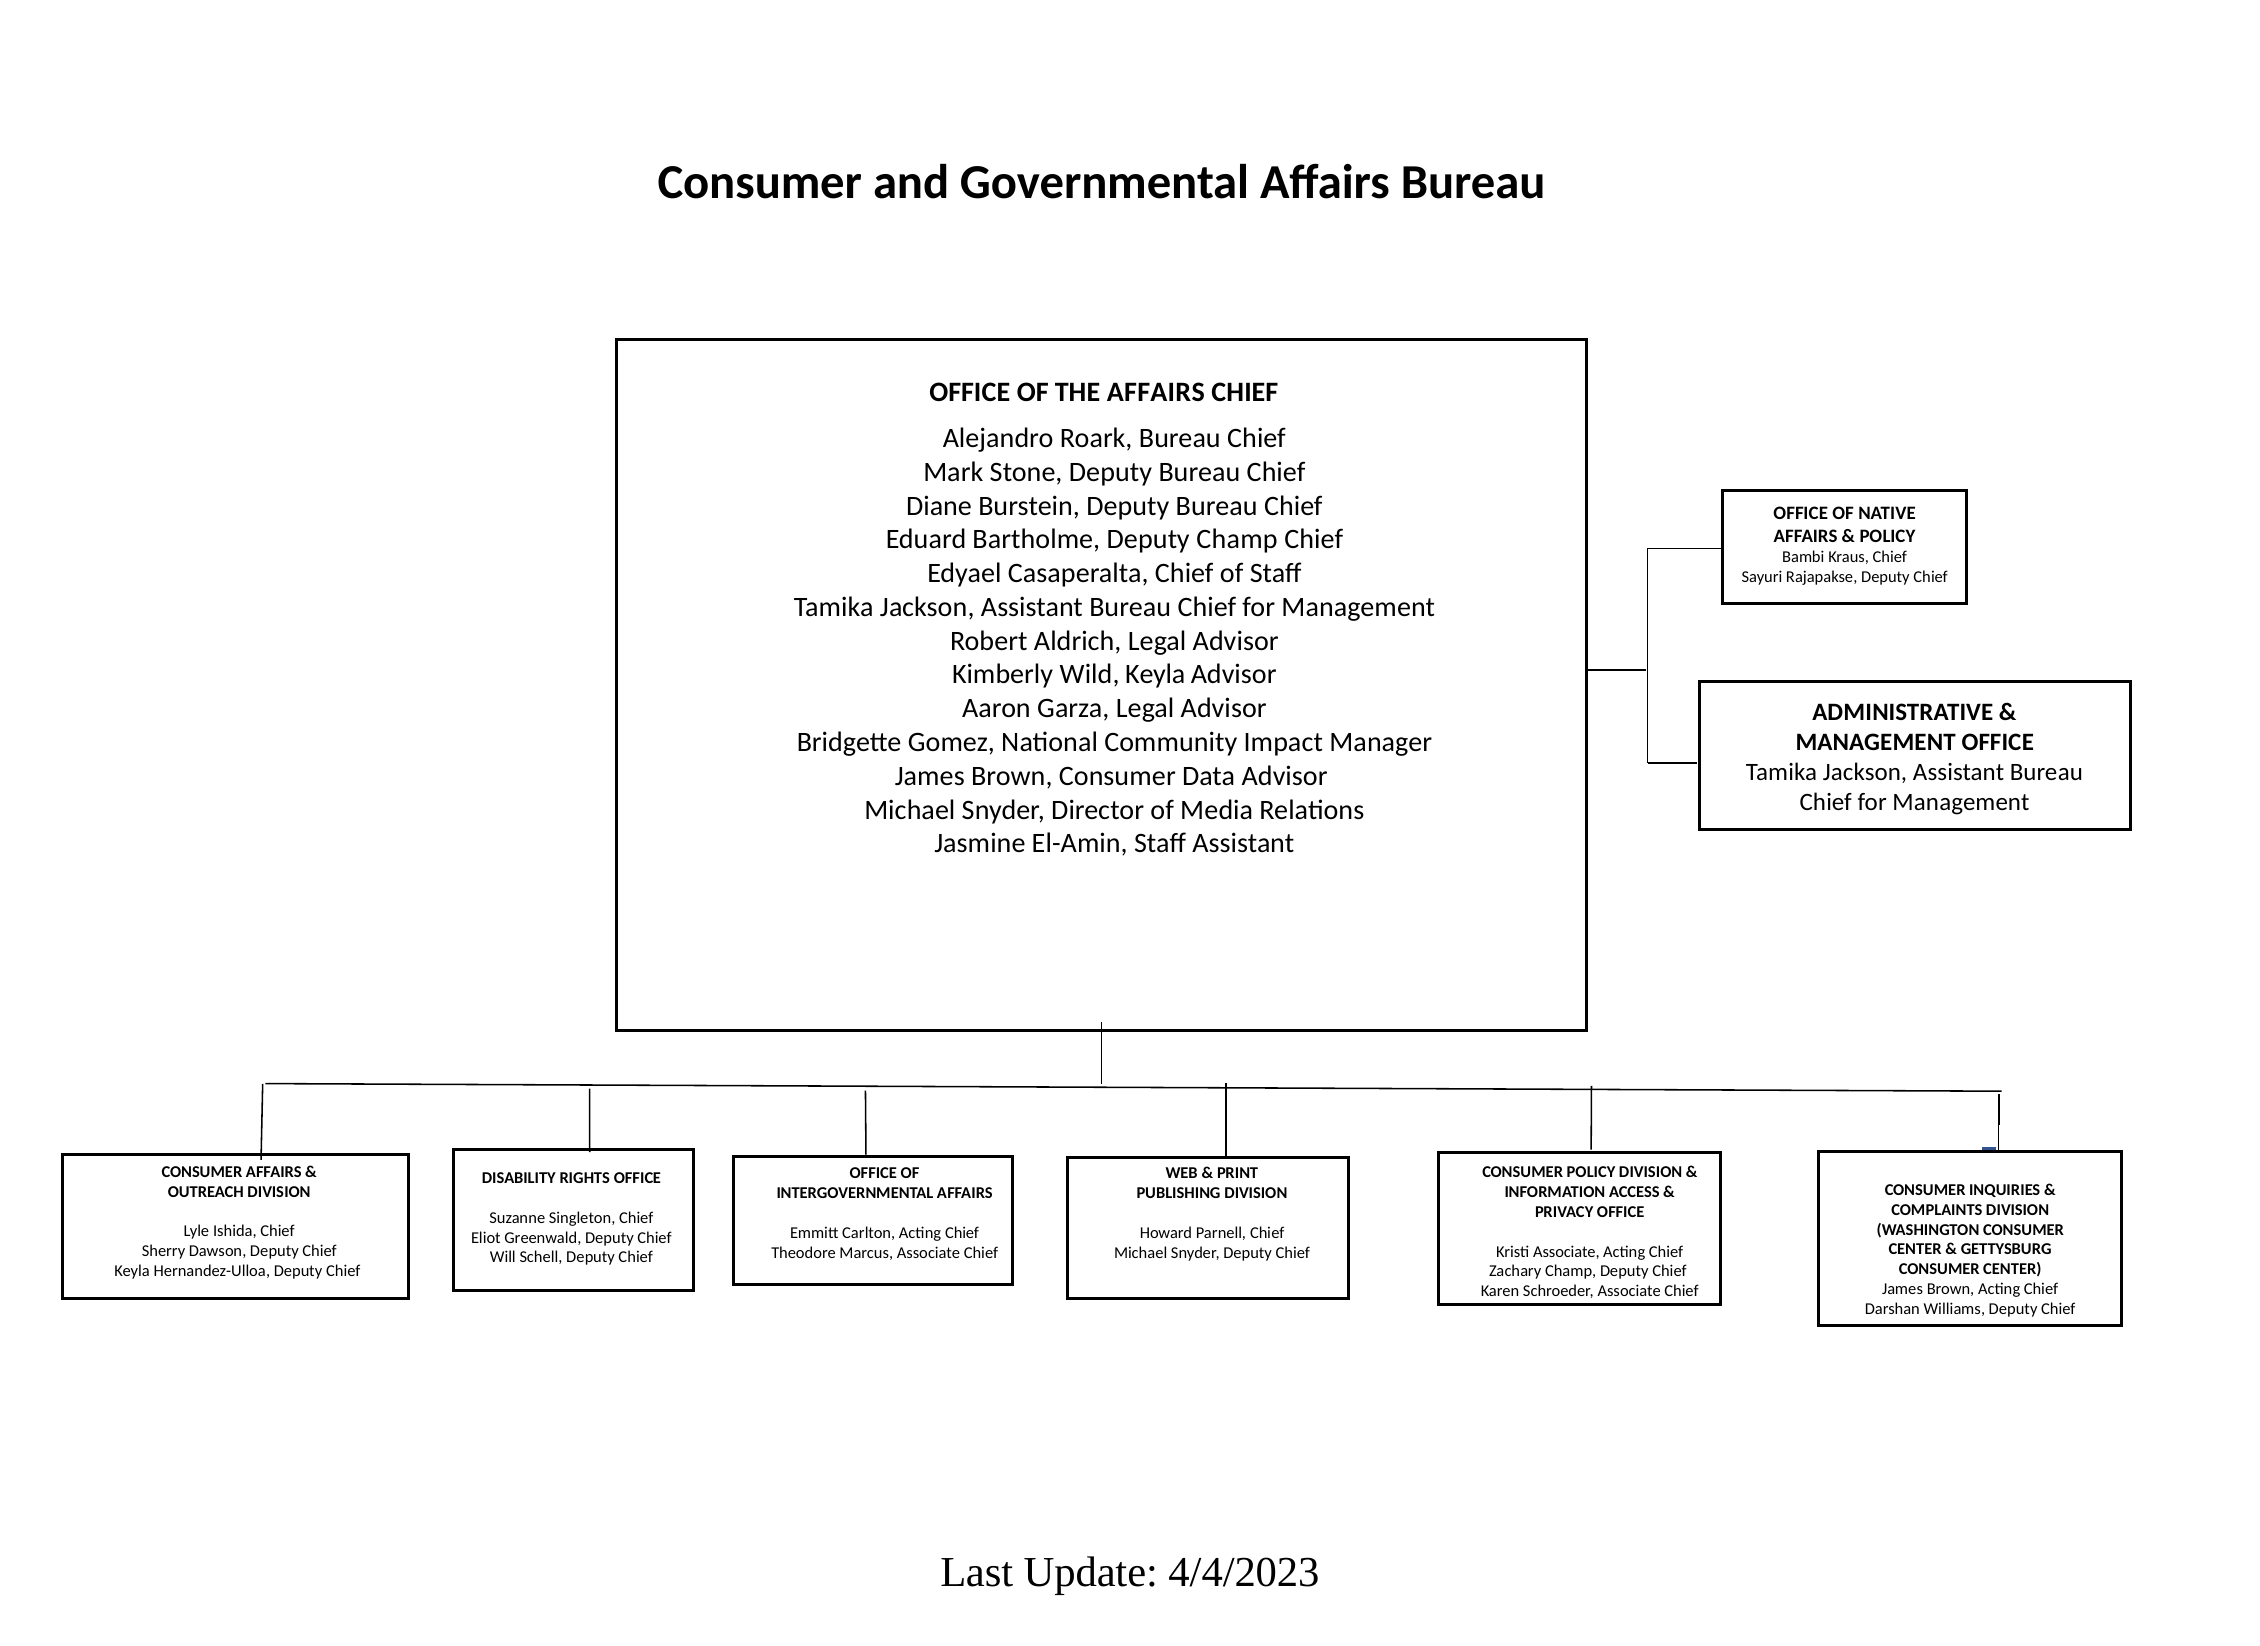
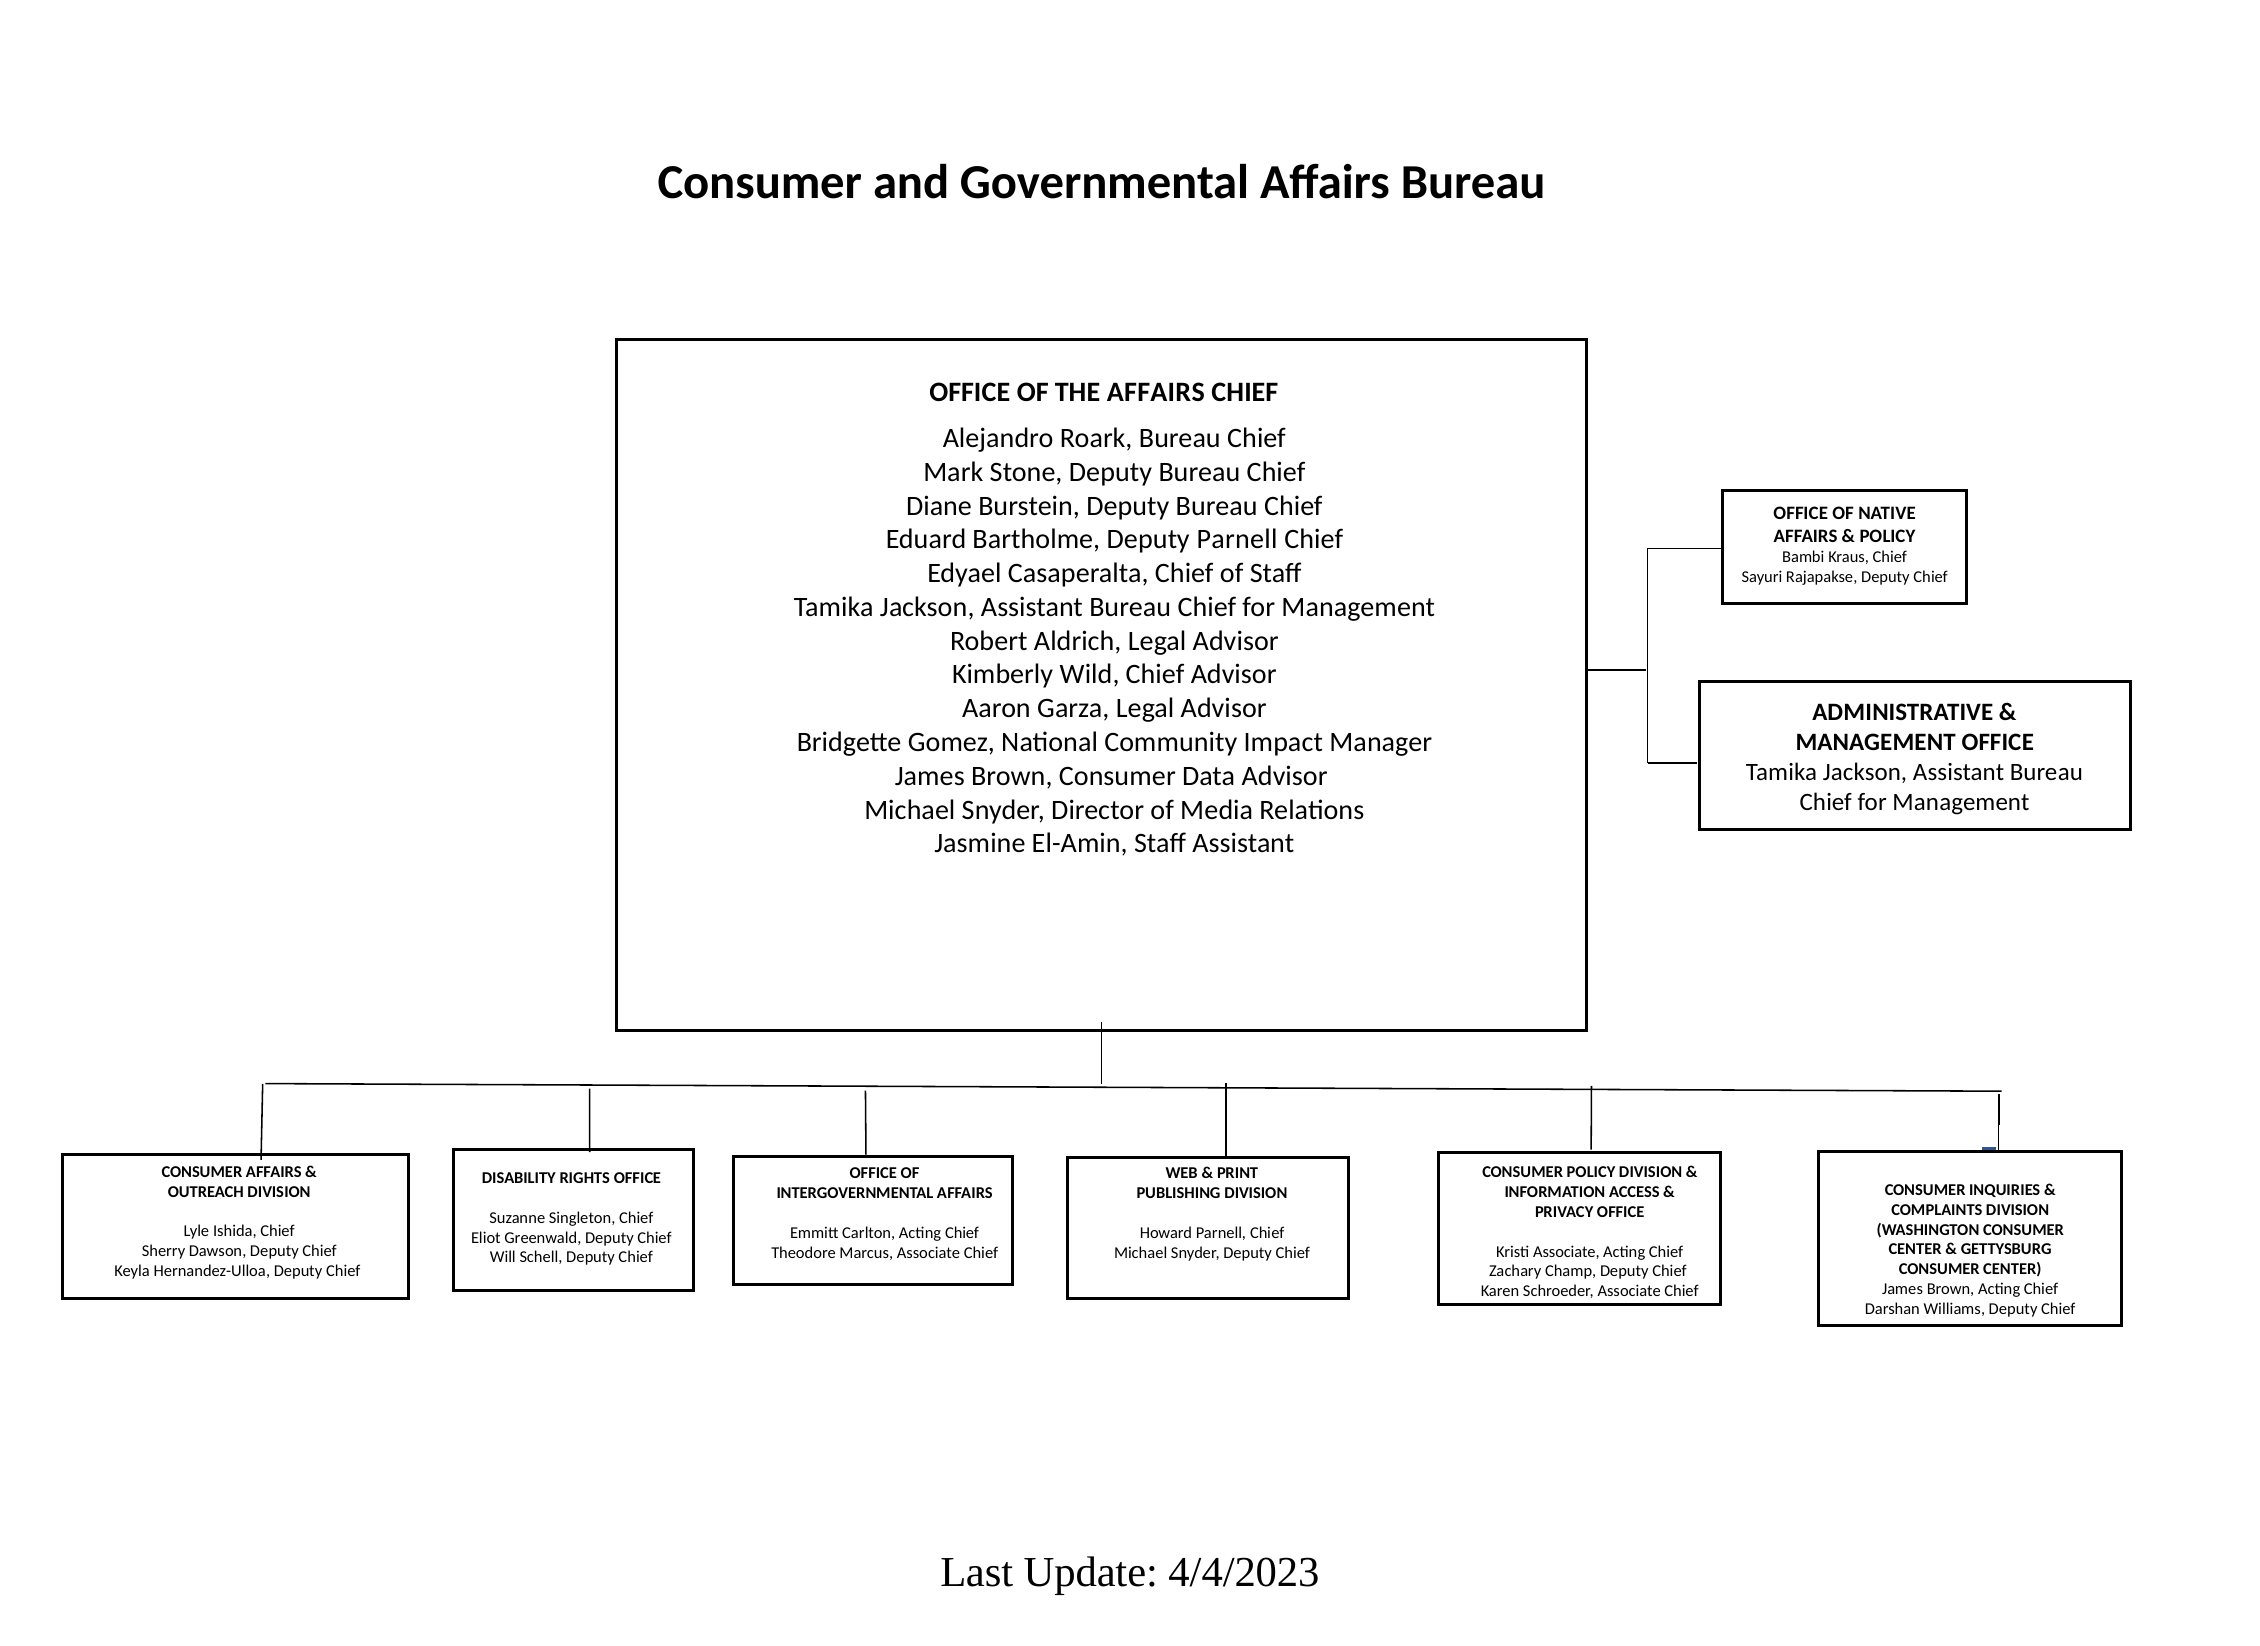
Deputy Champ: Champ -> Parnell
Wild Keyla: Keyla -> Chief
